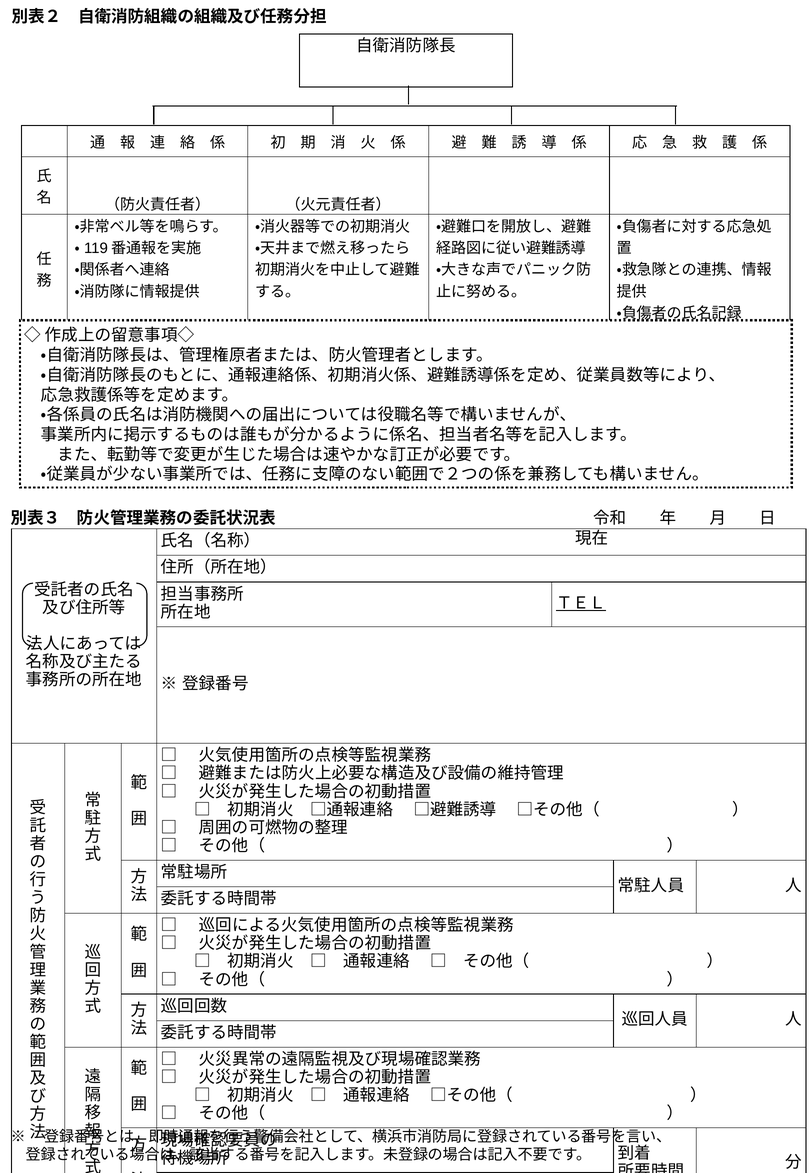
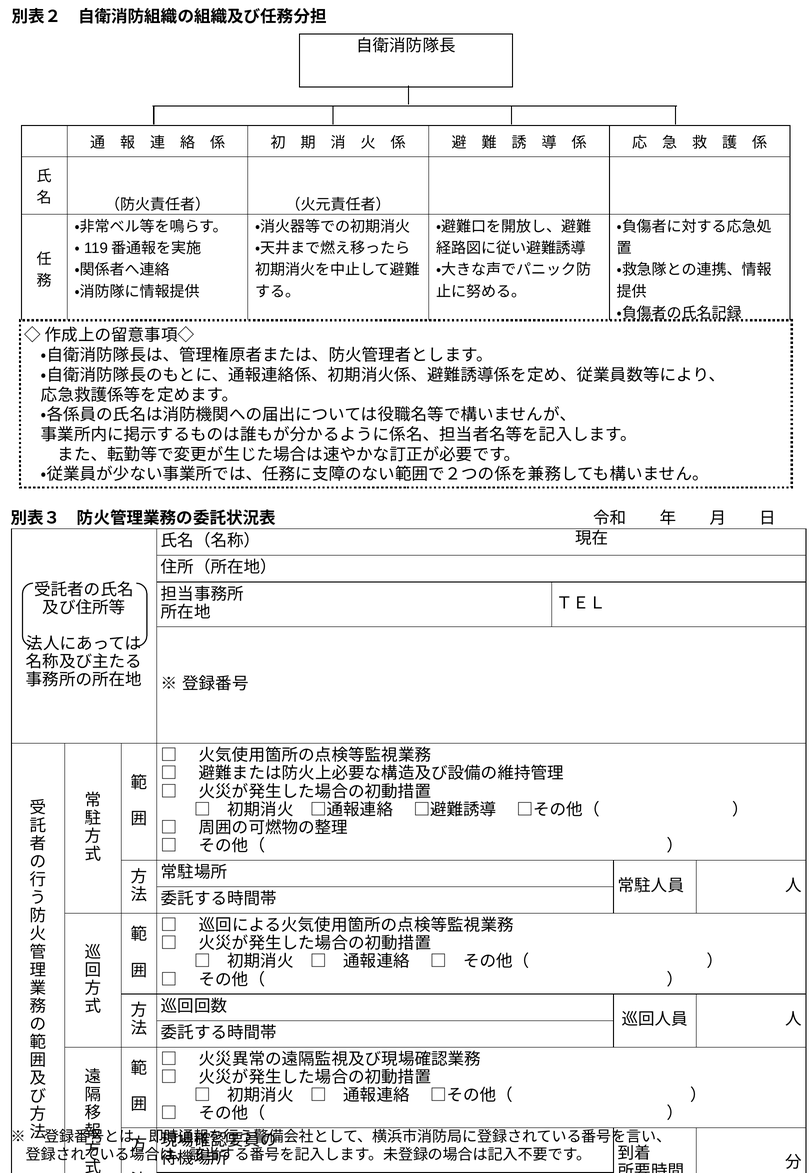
ＴＥＬ underline: present -> none
